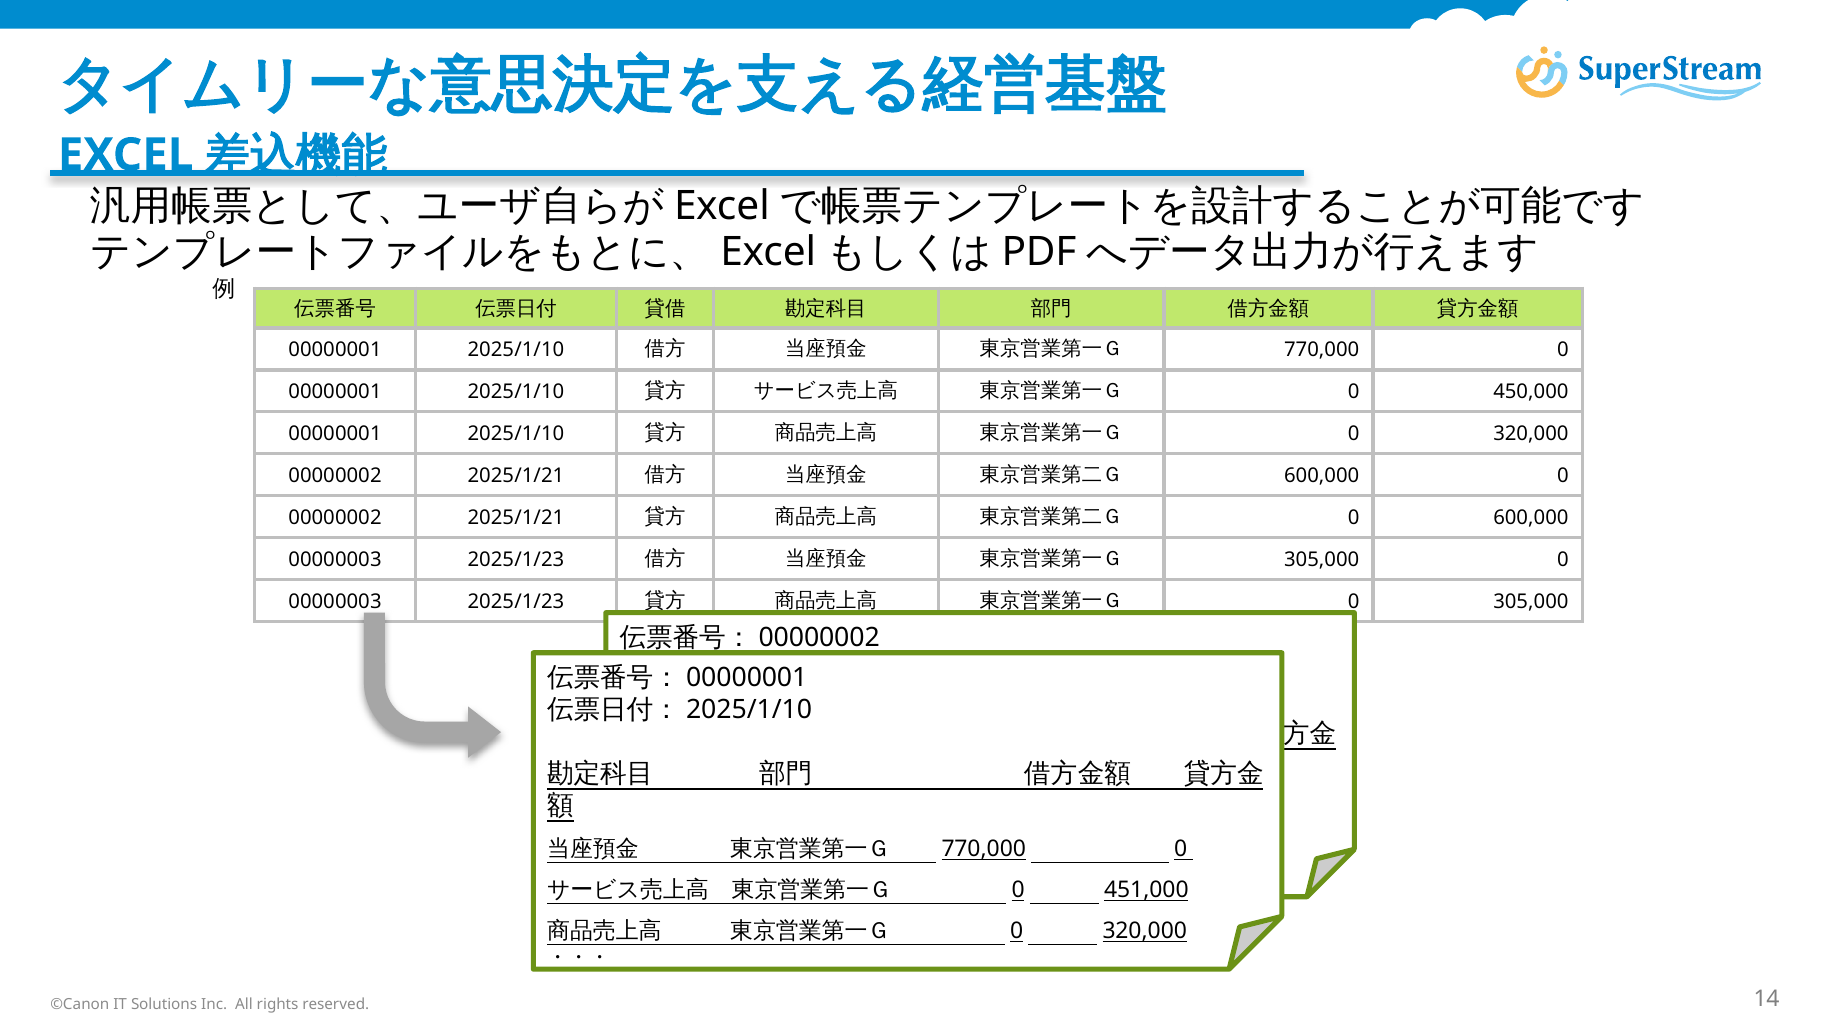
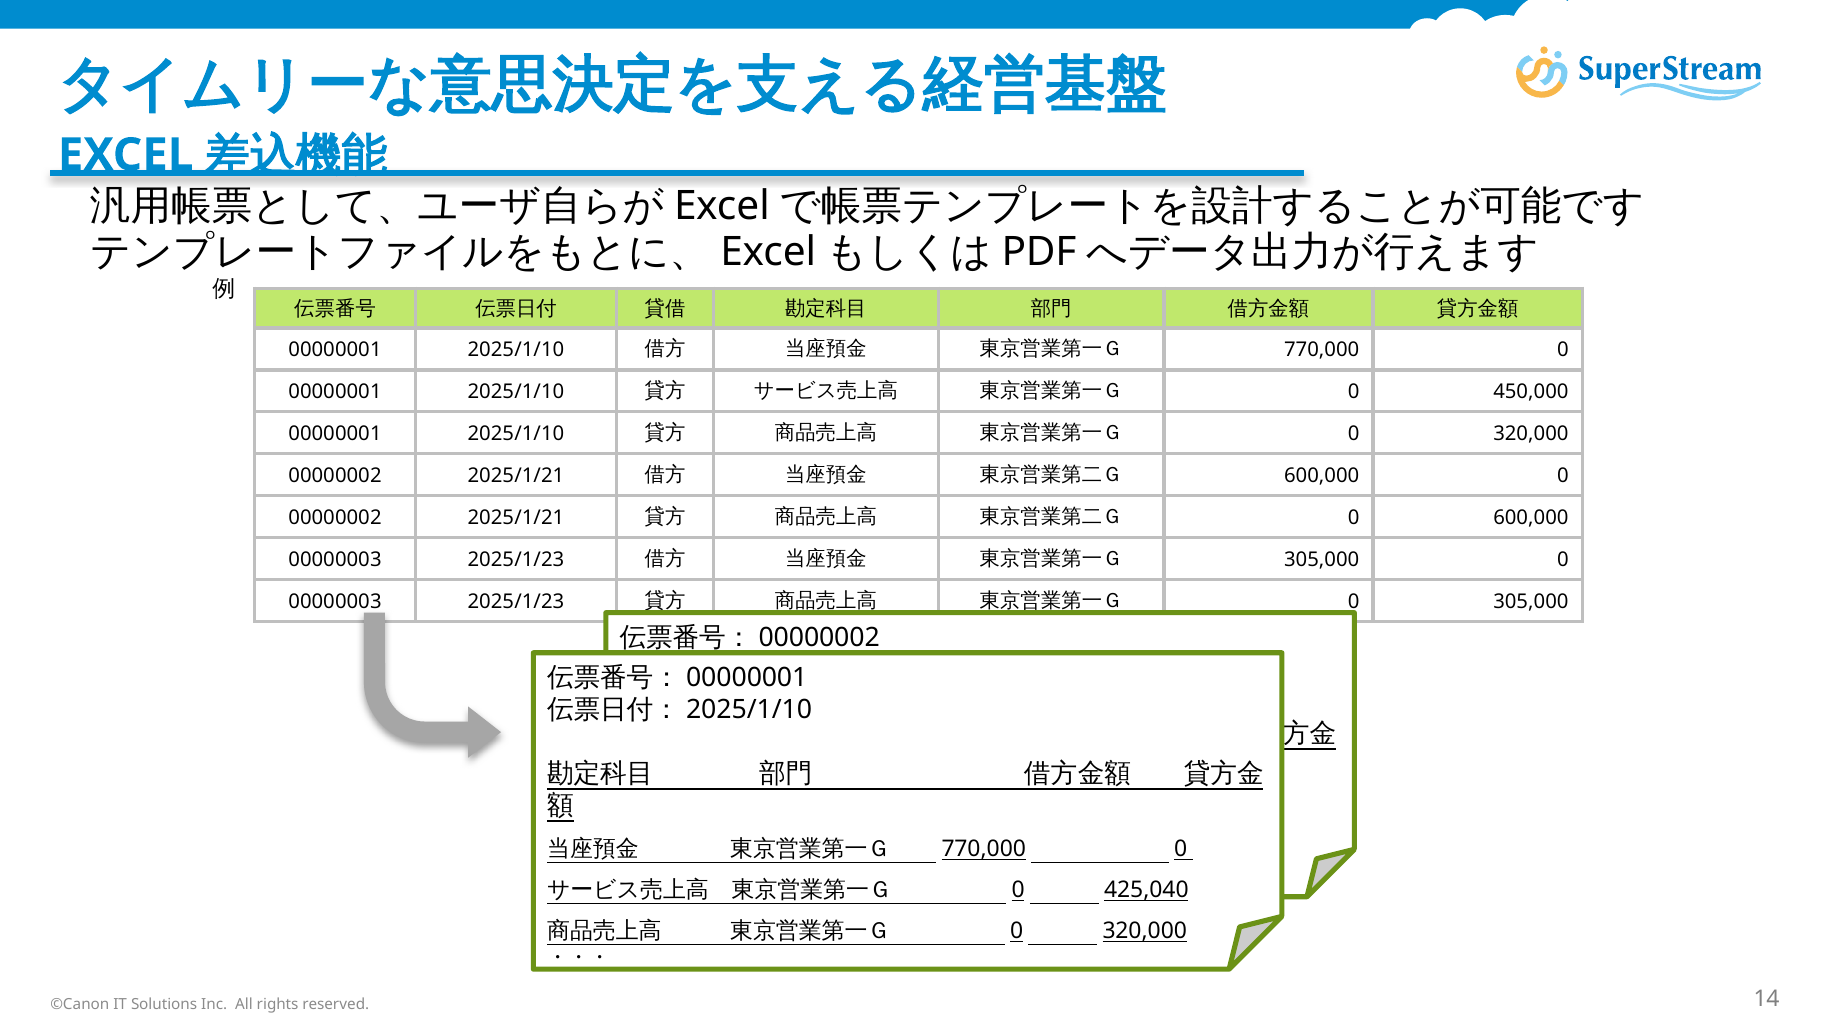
451,000: 451,000 -> 425,040
